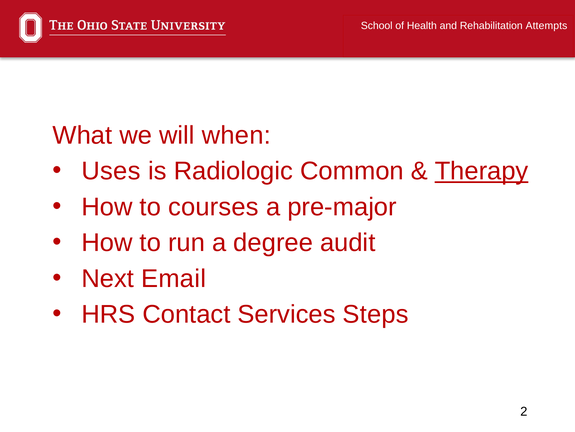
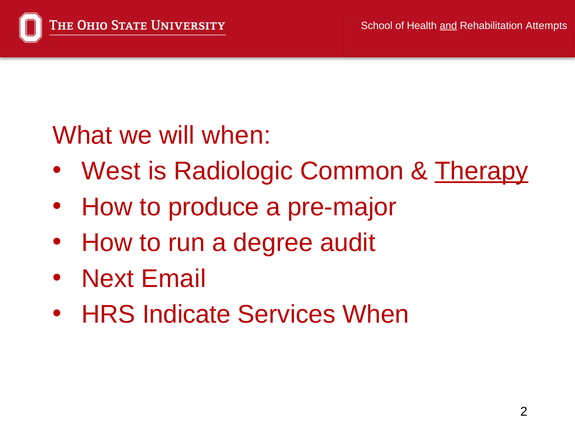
and underline: none -> present
Uses: Uses -> West
courses: courses -> produce
Contact: Contact -> Indicate
Services Steps: Steps -> When
